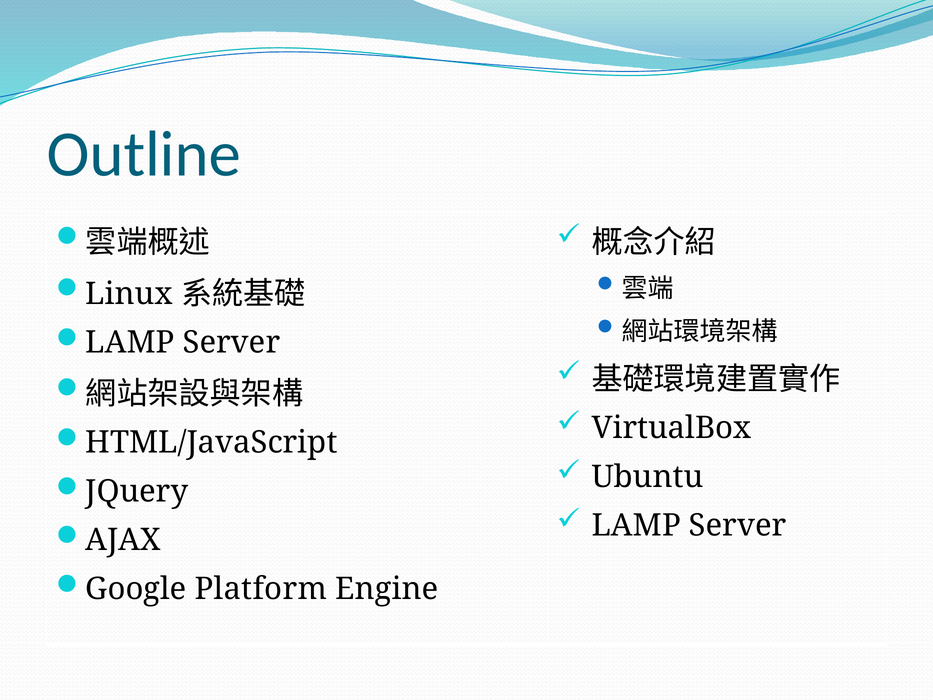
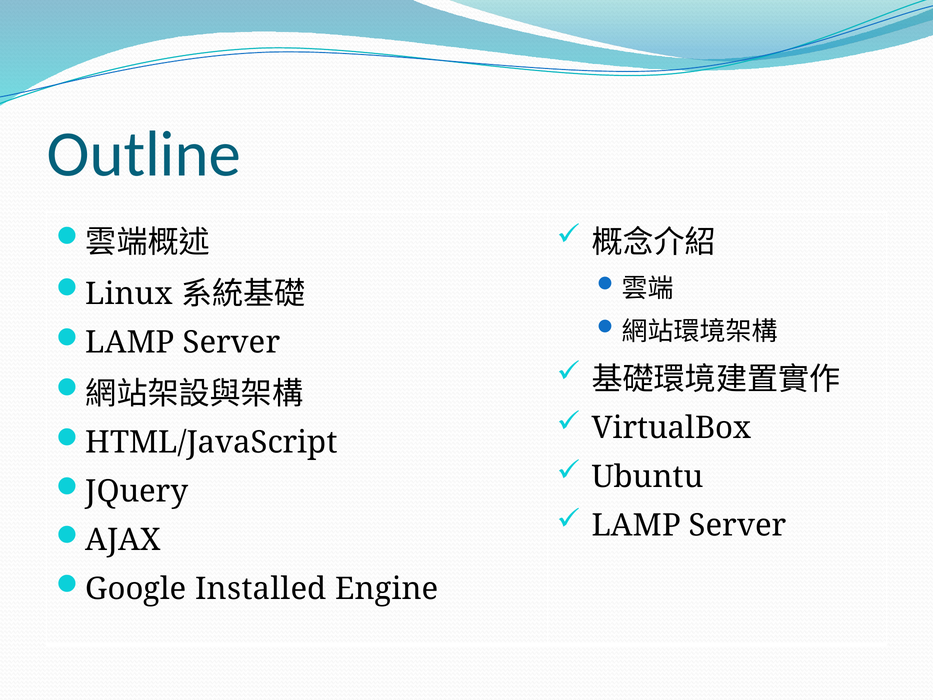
Platform: Platform -> Installed
